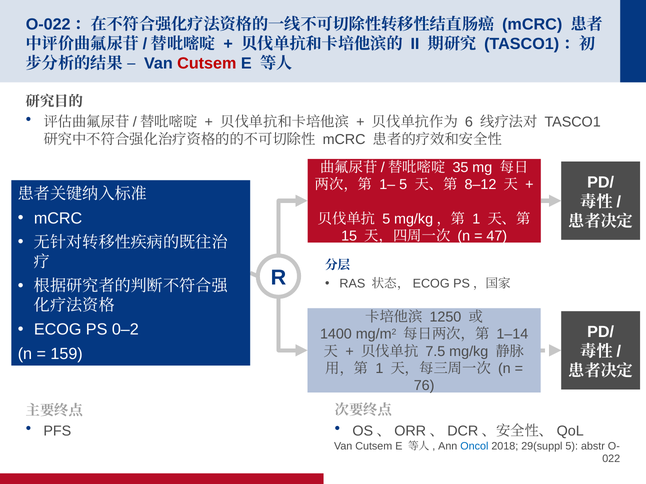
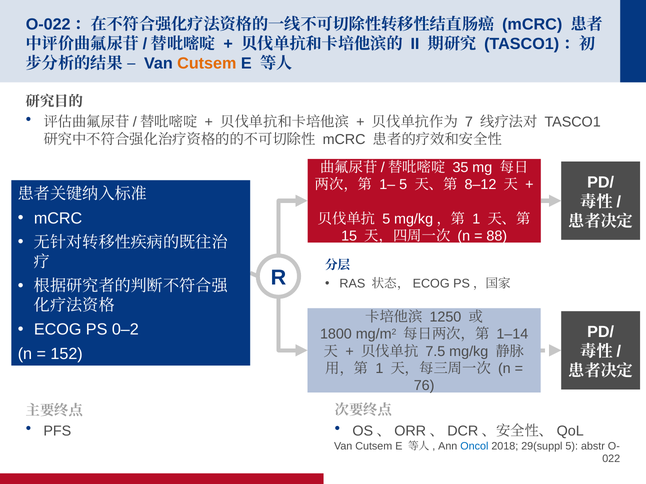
Cutsem at (207, 63) colour: red -> orange
6: 6 -> 7
47: 47 -> 88
1400: 1400 -> 1800
159: 159 -> 152
